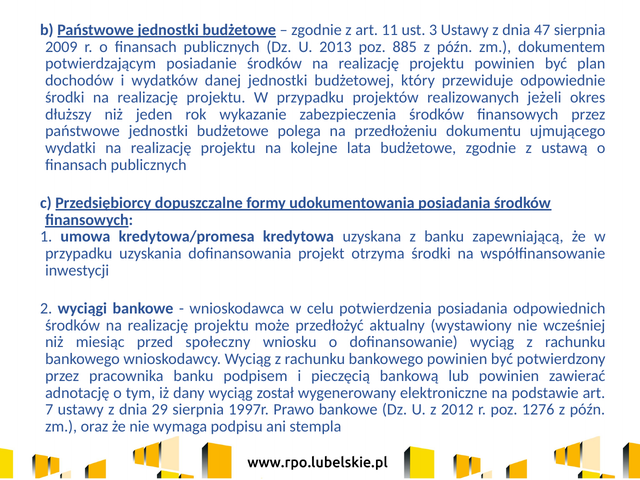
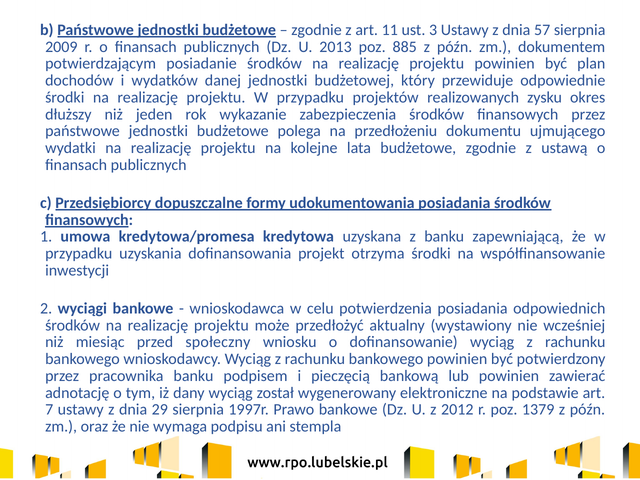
47: 47 -> 57
jeżeli: jeżeli -> zysku
1276: 1276 -> 1379
